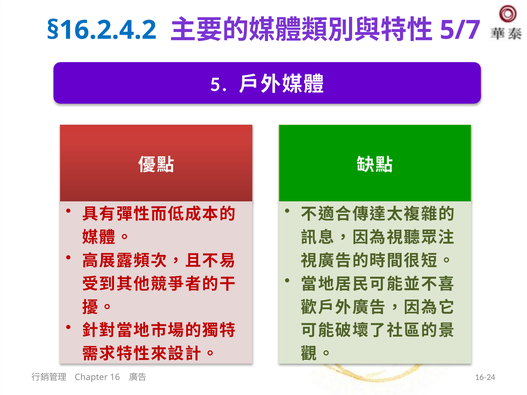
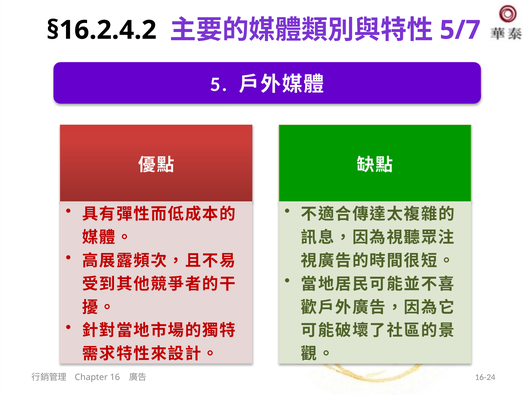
§16.2.4.2 colour: blue -> black
